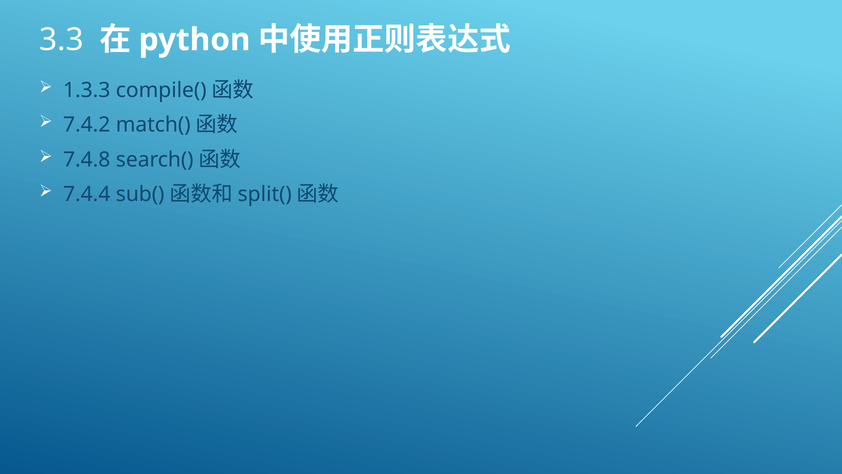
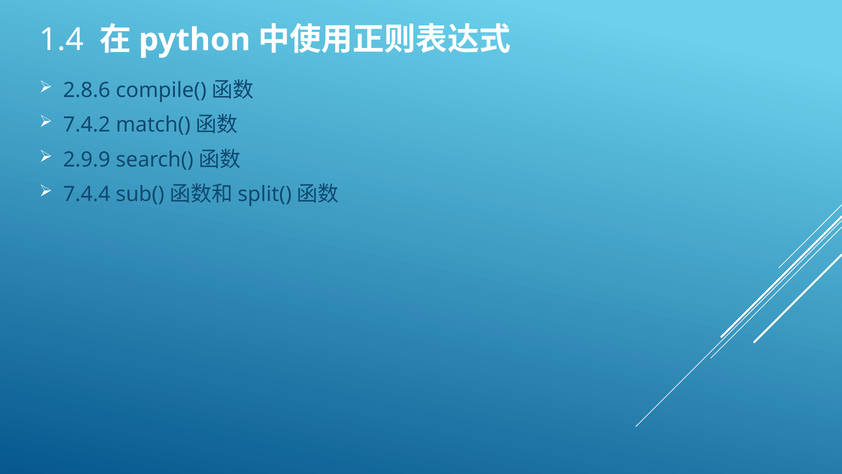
3.3: 3.3 -> 1.4
1.3.3: 1.3.3 -> 2.8.6
7.4.8: 7.4.8 -> 2.9.9
